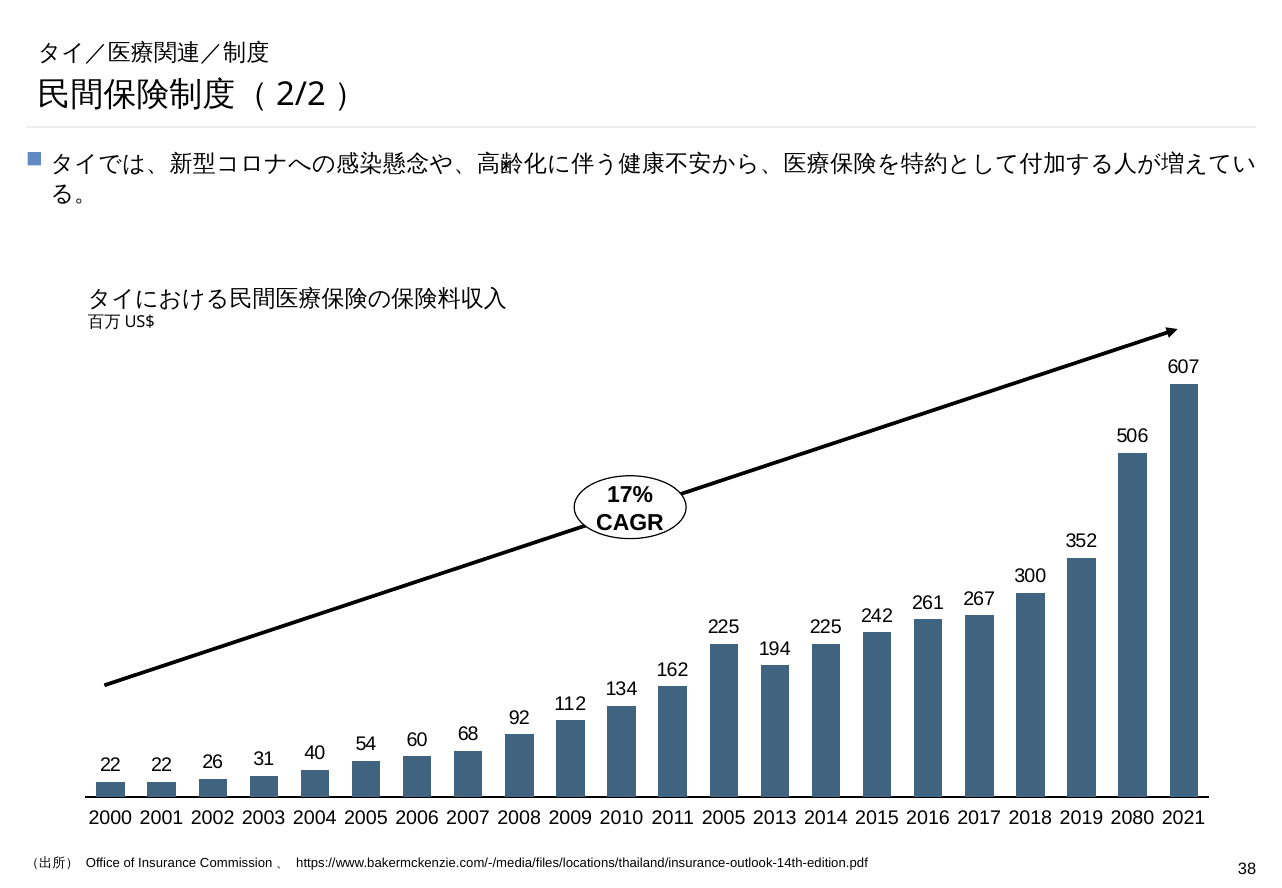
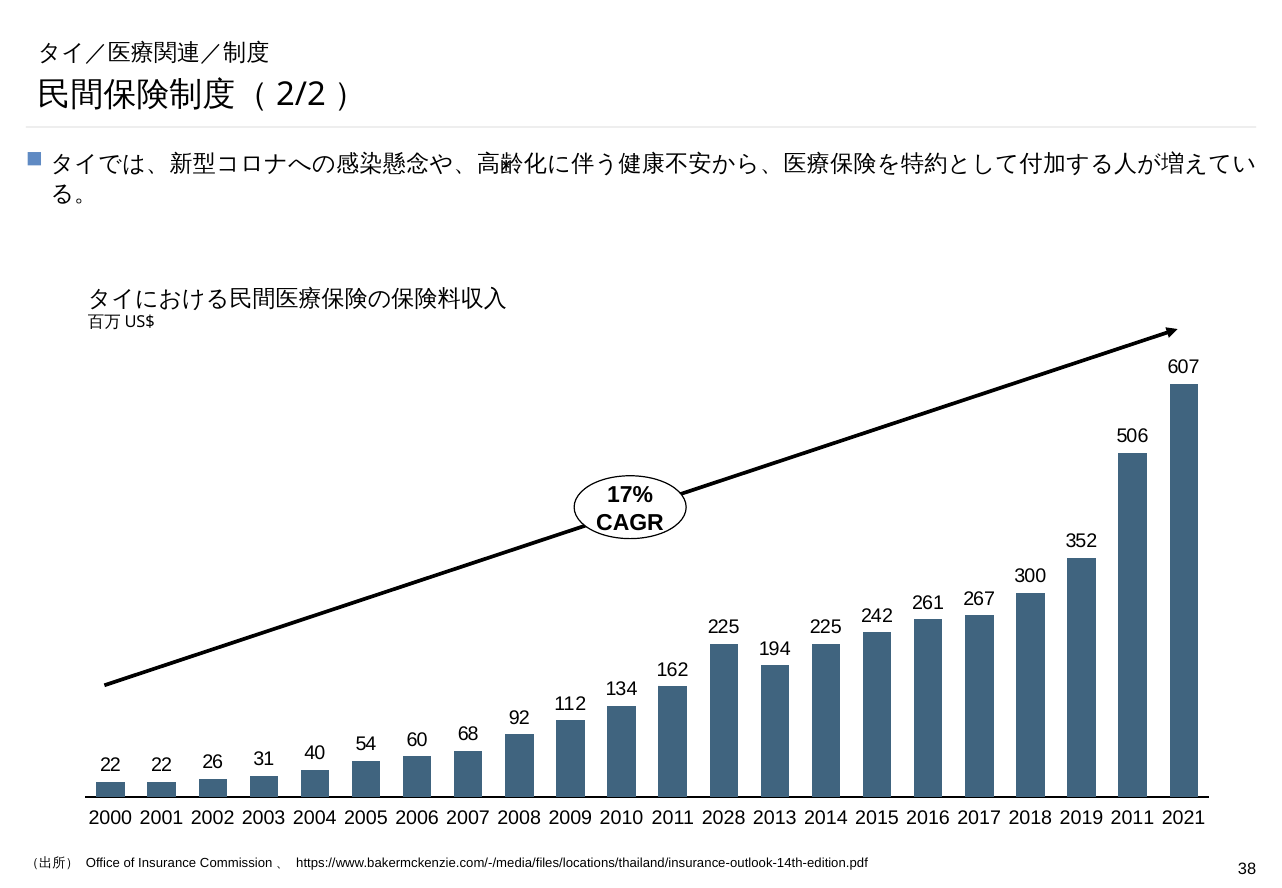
2007 2005: 2005 -> 2028
2018 2080: 2080 -> 2011
